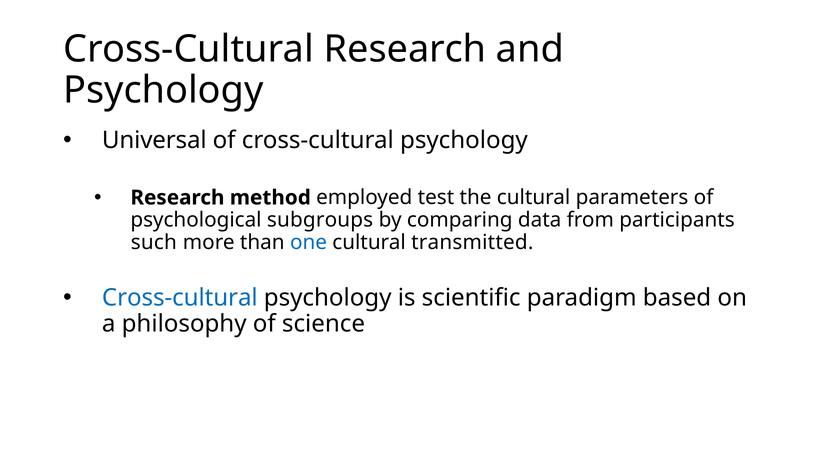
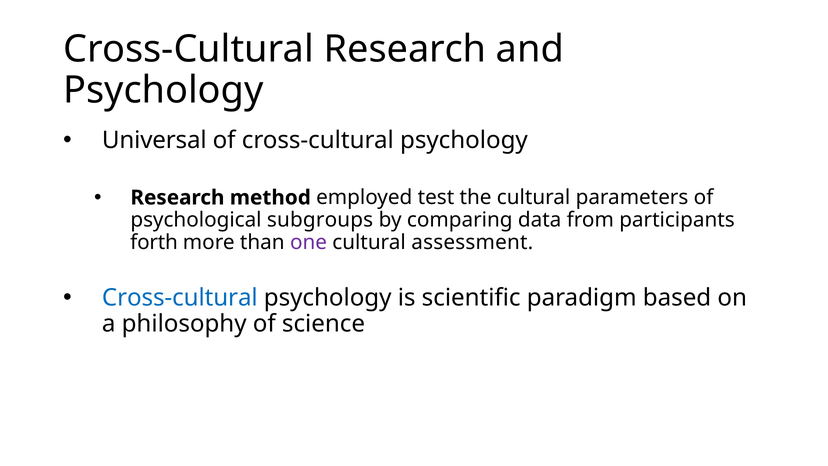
such: such -> forth
one colour: blue -> purple
transmitted: transmitted -> assessment
